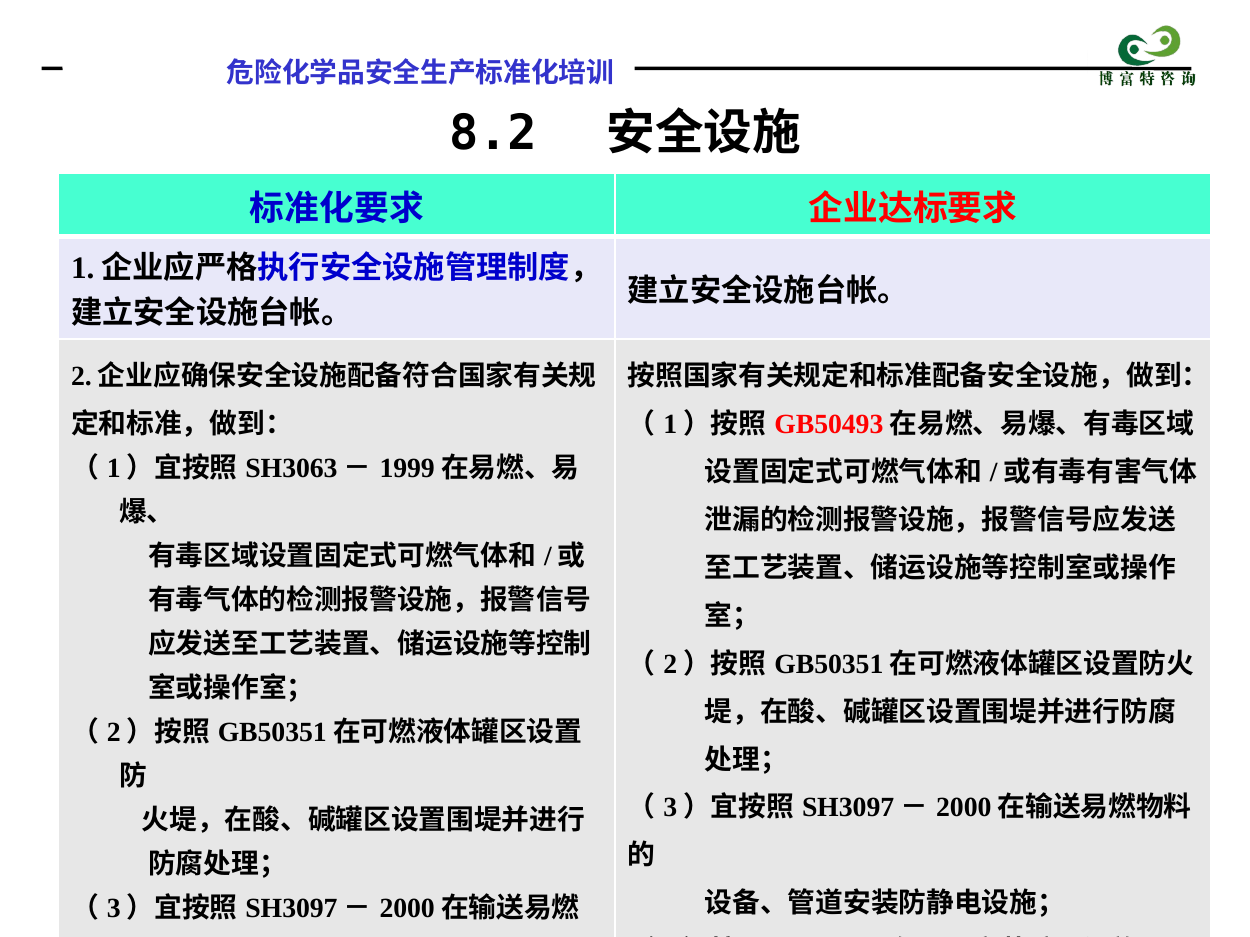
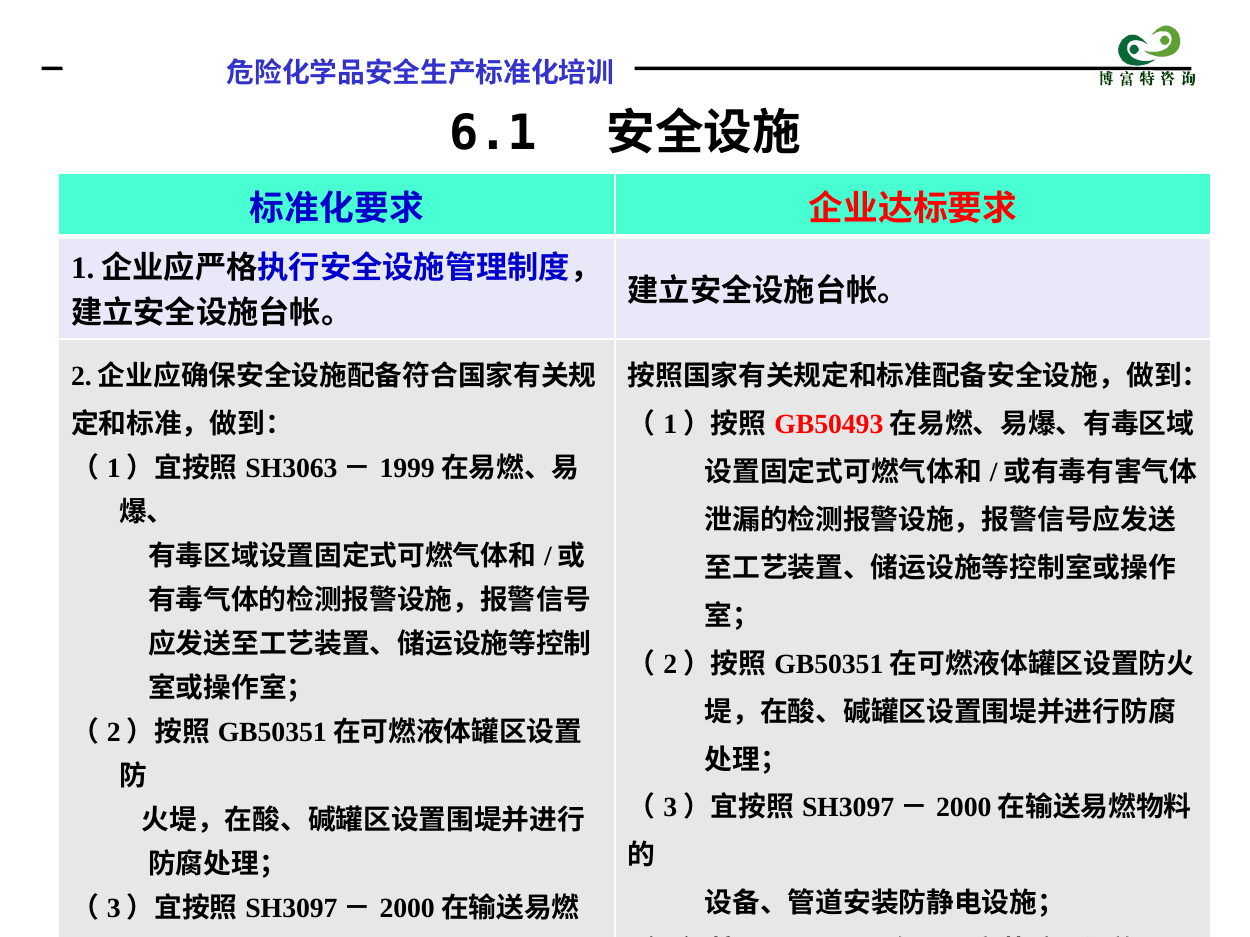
8.2: 8.2 -> 6.1
